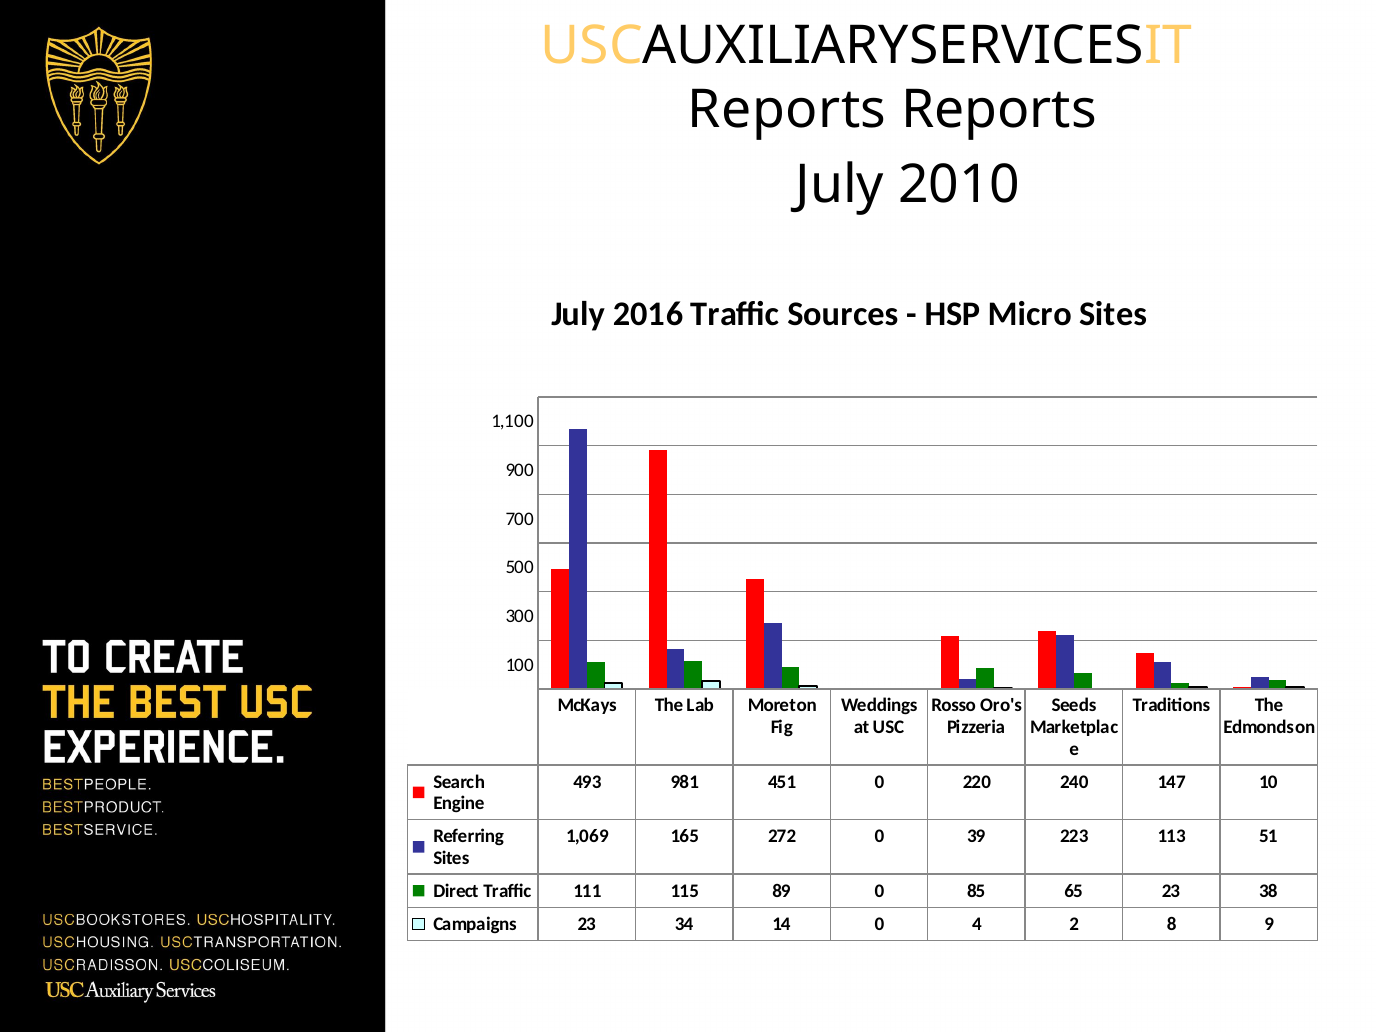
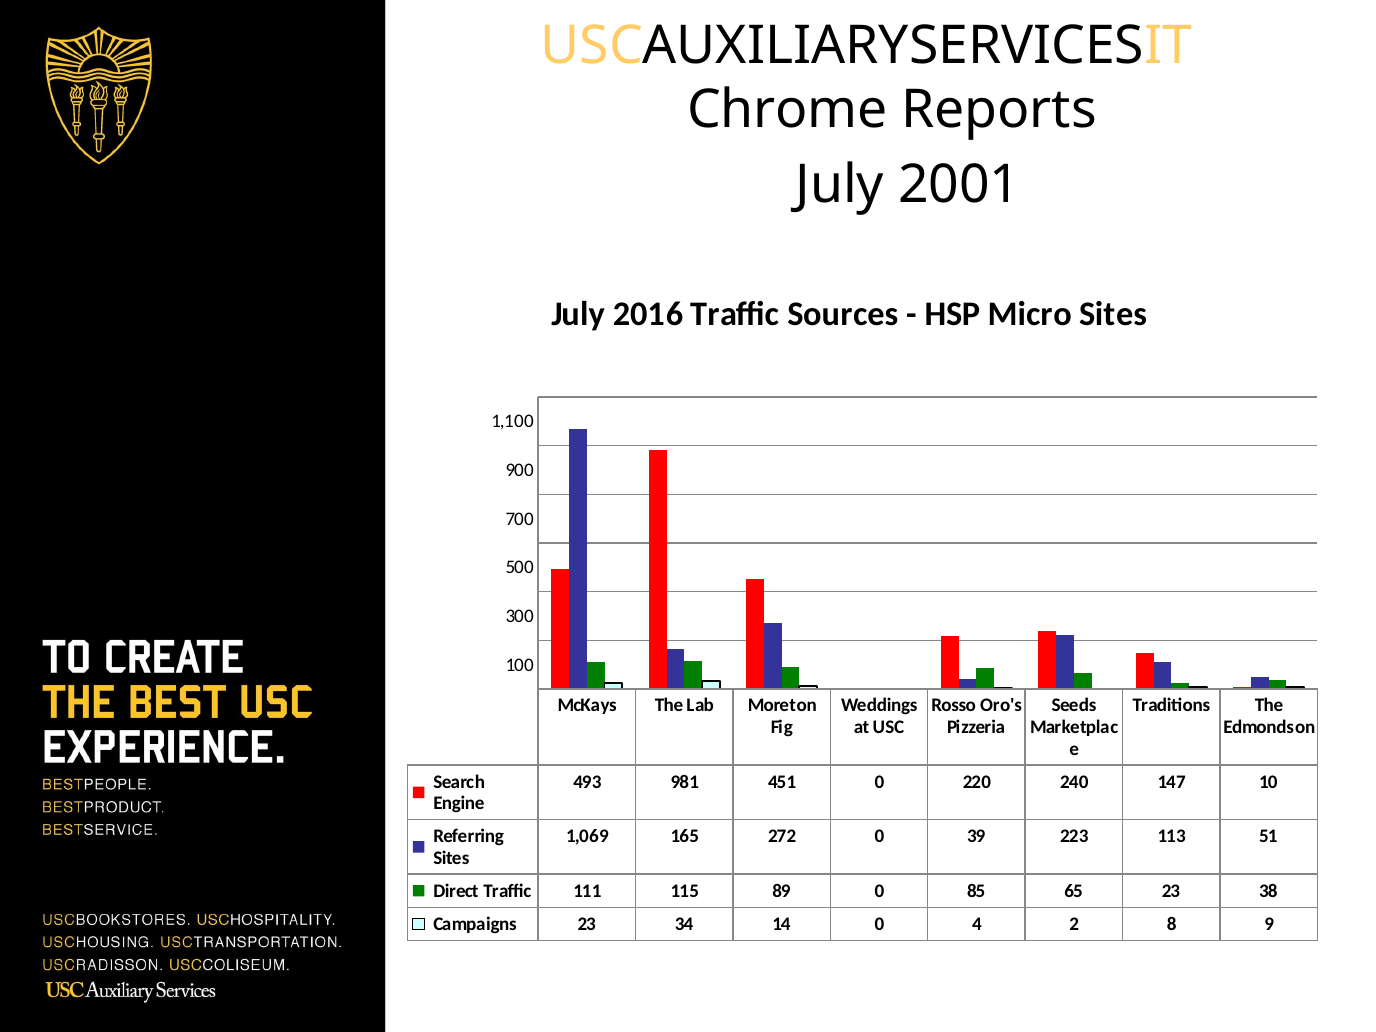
Reports at (787, 110): Reports -> Chrome
2010: 2010 -> 2001
